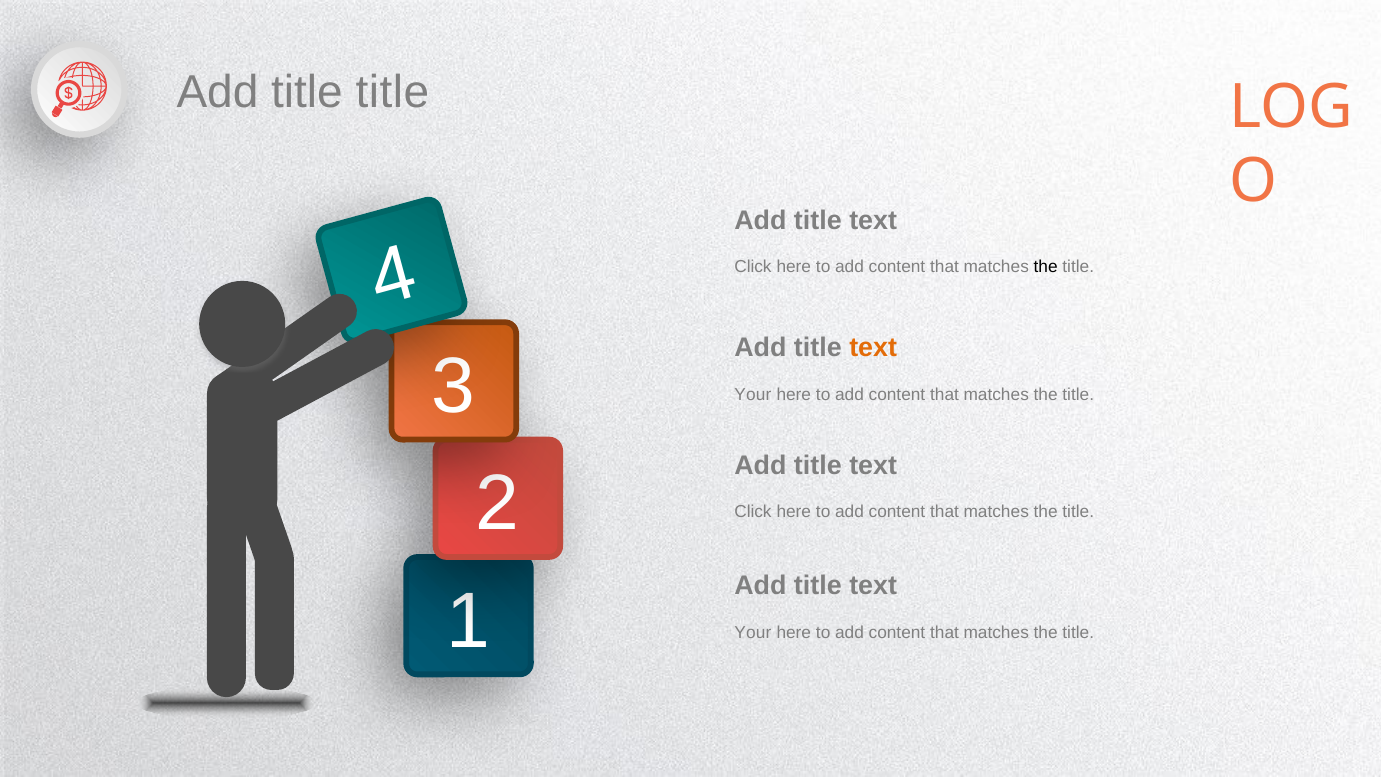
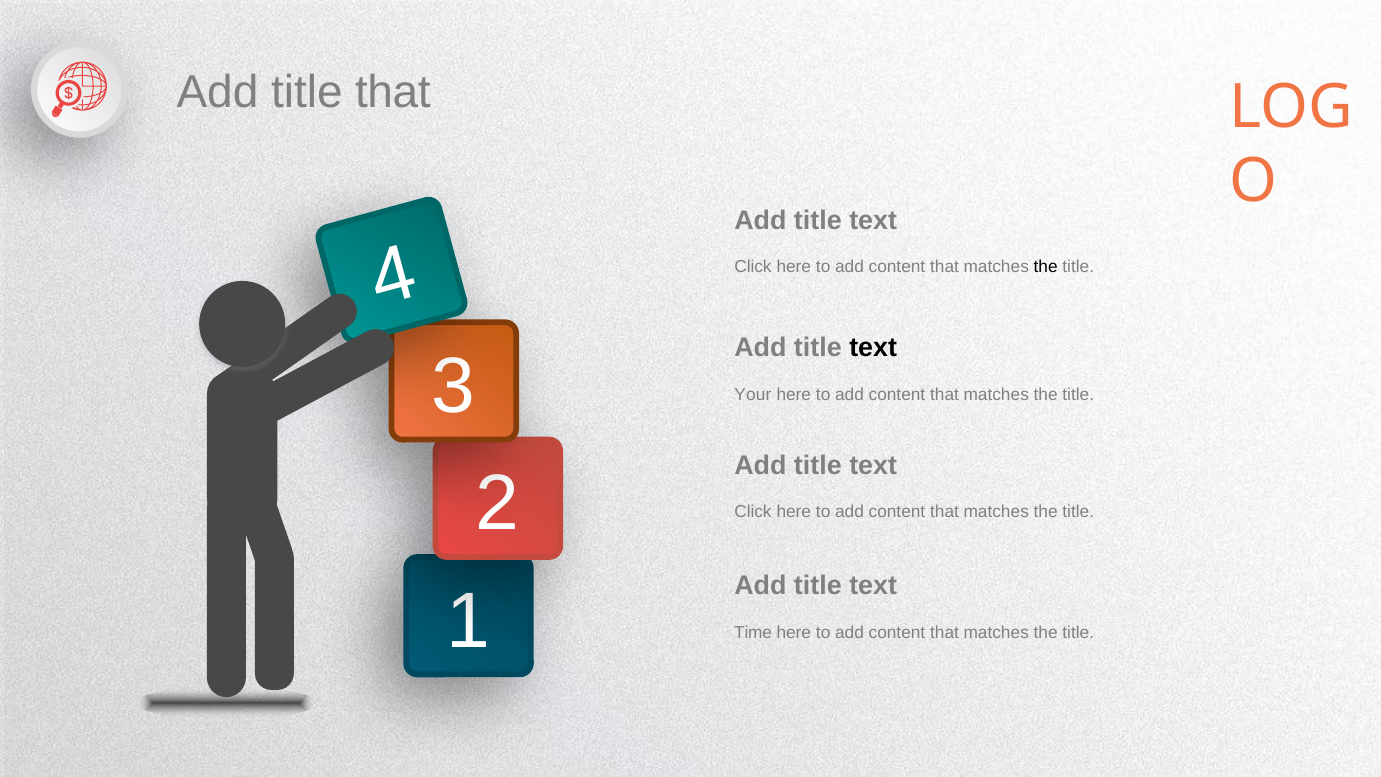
title title: title -> that
text at (873, 348) colour: orange -> black
Your at (753, 632): Your -> Time
